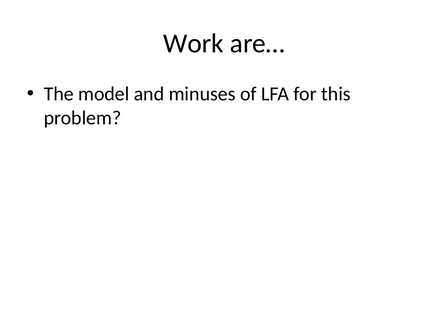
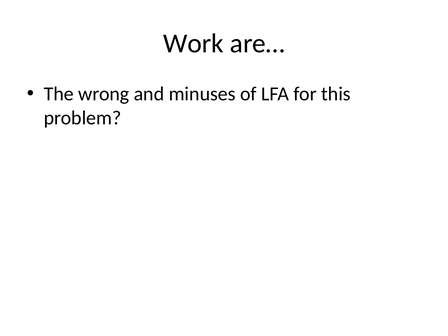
model: model -> wrong
